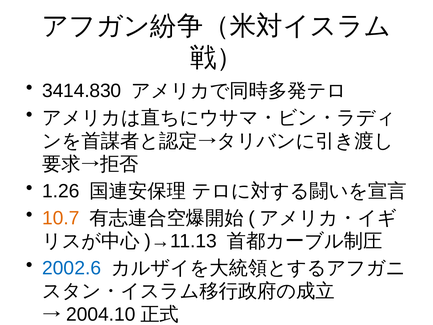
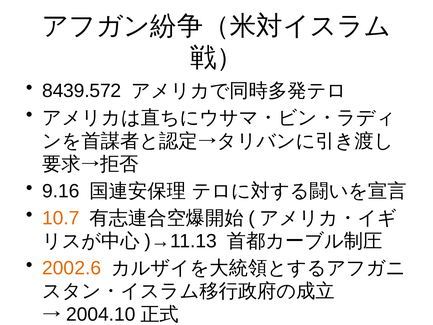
3414.830: 3414.830 -> 8439.572
1.26: 1.26 -> 9.16
2002.6 colour: blue -> orange
